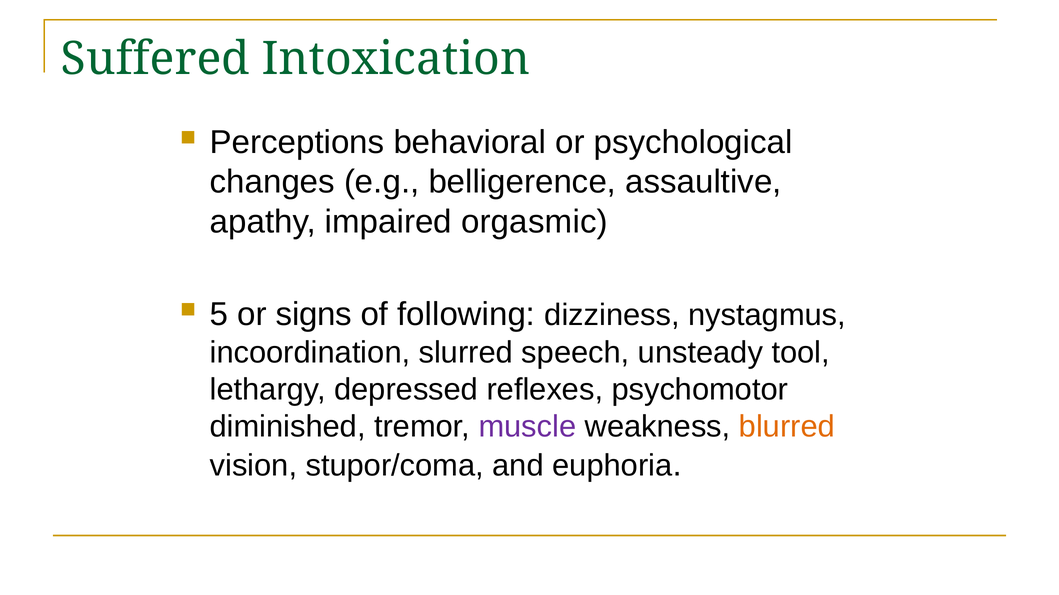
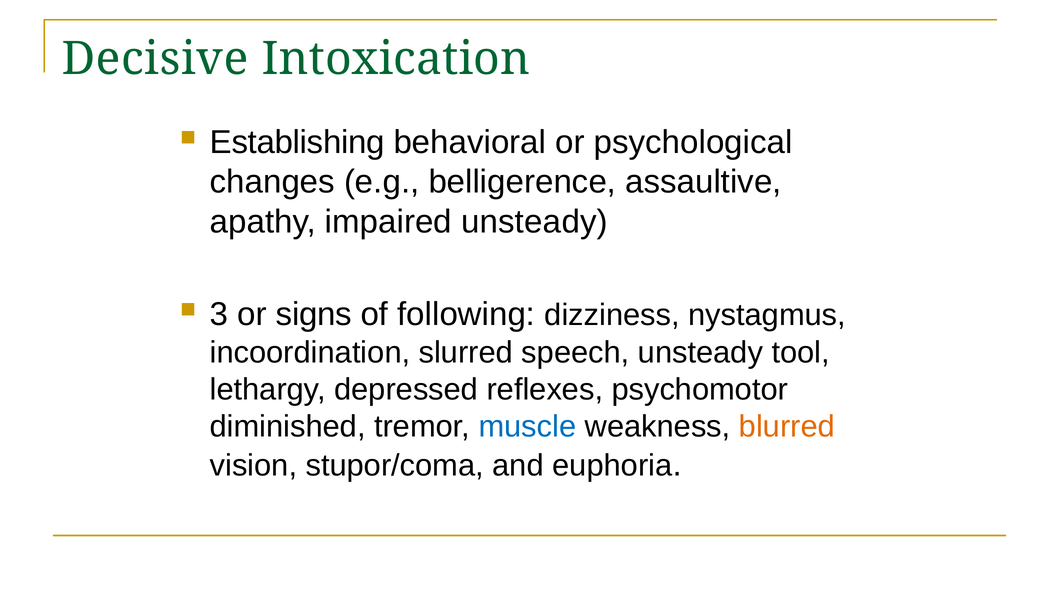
Suffered: Suffered -> Decisive
Perceptions: Perceptions -> Establishing
impaired orgasmic: orgasmic -> unsteady
5: 5 -> 3
muscle colour: purple -> blue
